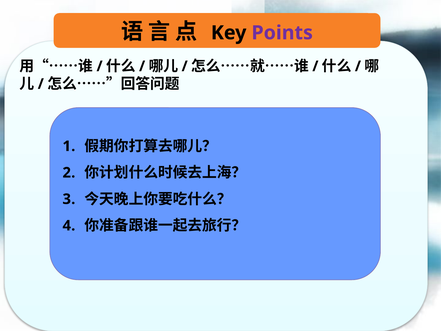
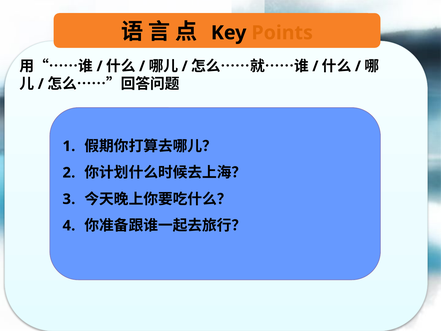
Points colour: purple -> orange
